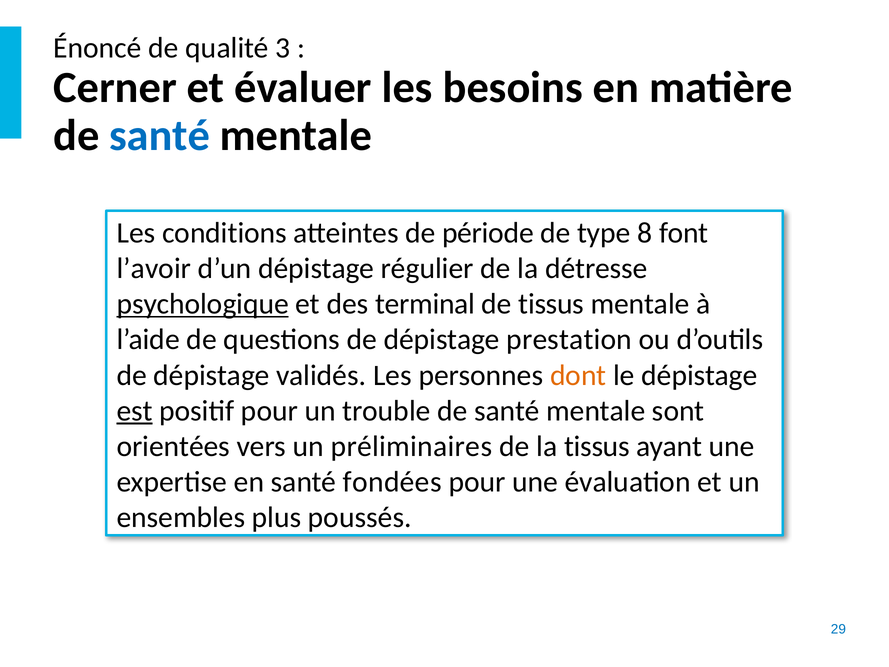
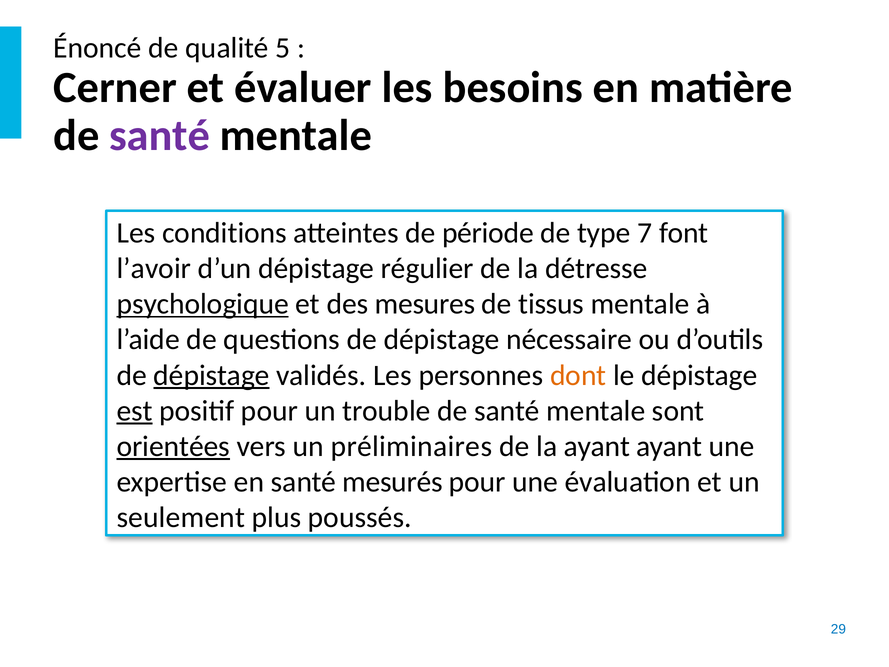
3: 3 -> 5
santé at (160, 136) colour: blue -> purple
8: 8 -> 7
terminal: terminal -> mesures
prestation: prestation -> nécessaire
dépistage at (212, 375) underline: none -> present
orientées underline: none -> present
la tissus: tissus -> ayant
fondées: fondées -> mesurés
ensembles: ensembles -> seulement
